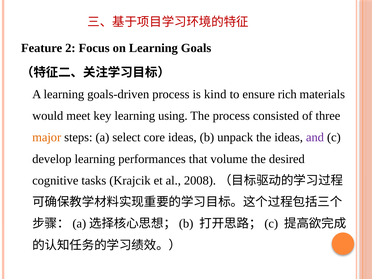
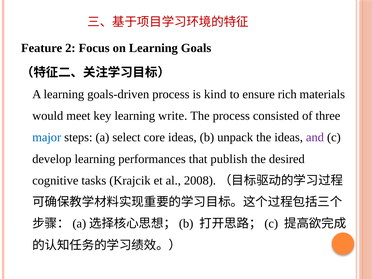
using: using -> write
major colour: orange -> blue
volume: volume -> publish
